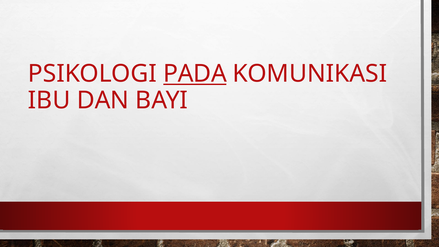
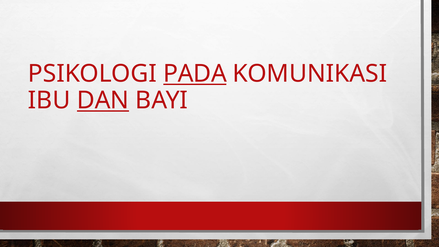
DAN underline: none -> present
